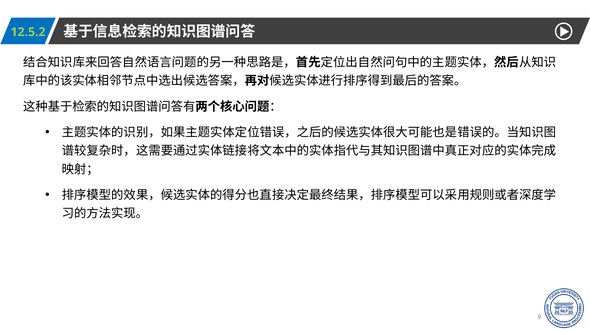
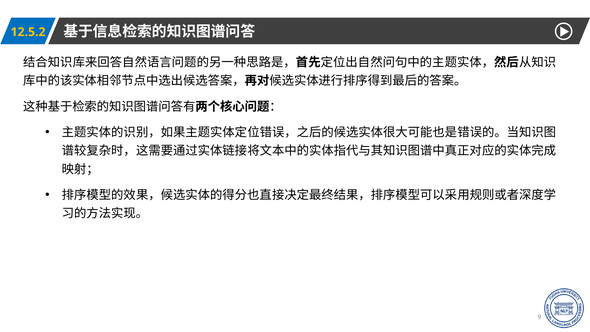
12.5.2 colour: light green -> yellow
